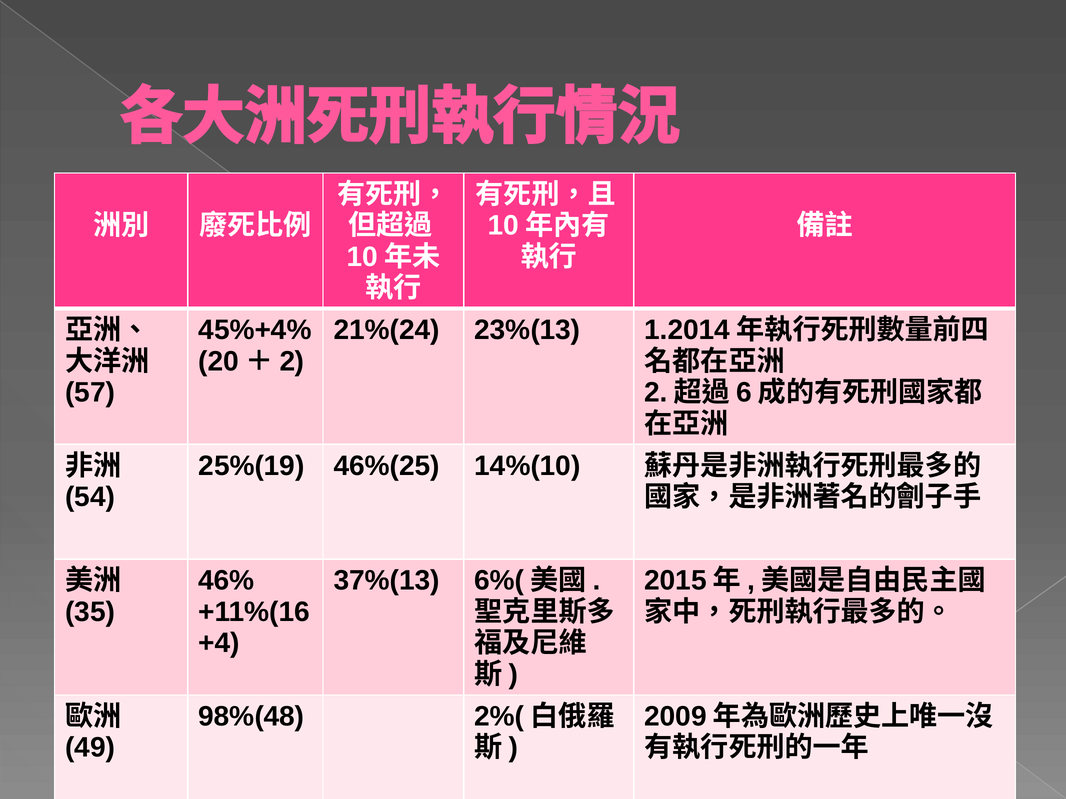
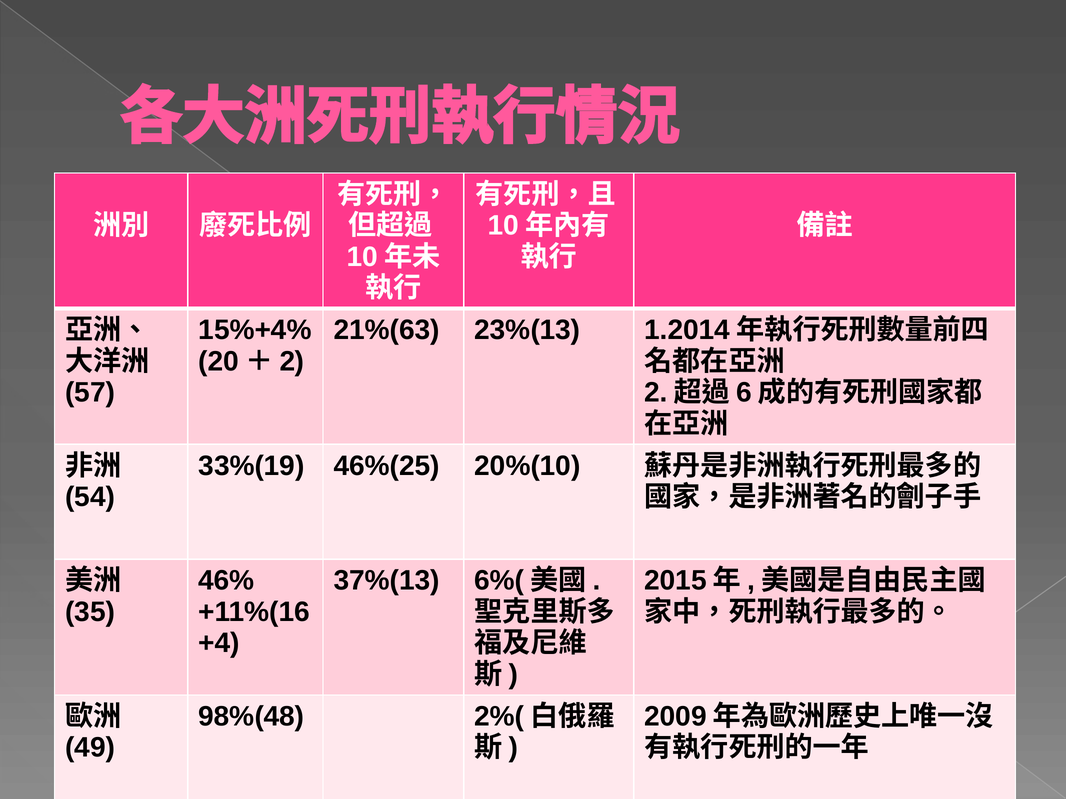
45%+4%: 45%+4% -> 15%+4%
21%(24: 21%(24 -> 21%(63
25%(19: 25%(19 -> 33%(19
14%(10: 14%(10 -> 20%(10
